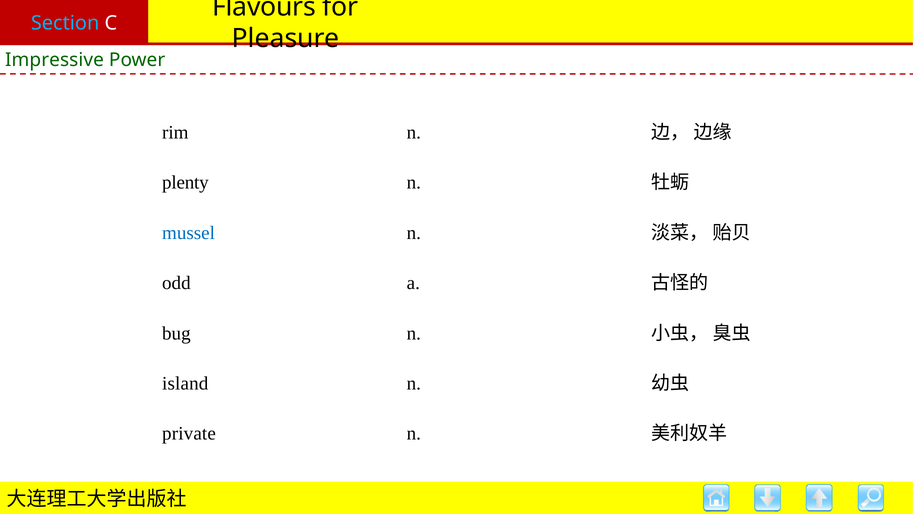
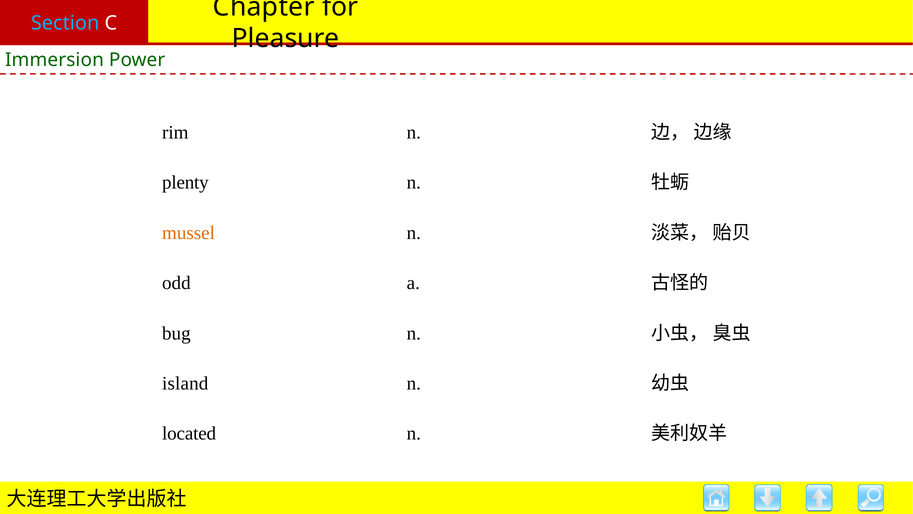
Flavours: Flavours -> Chapter
Impressive: Impressive -> Immersion
mussel colour: blue -> orange
private: private -> located
